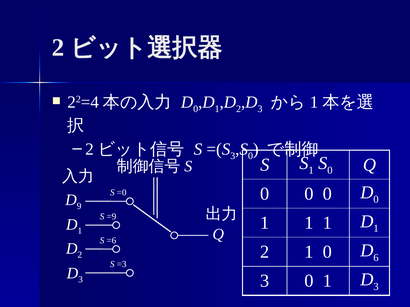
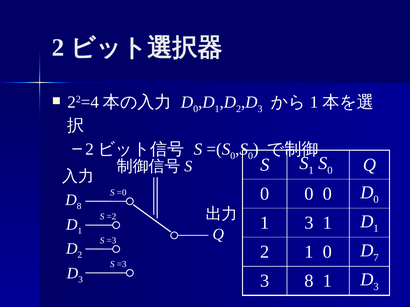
3 at (233, 156): 3 -> 0
9 at (79, 206): 9 -> 8
=9: =9 -> =2
1 at (309, 223): 1 -> 3
=6 at (111, 241): =6 -> =3
6: 6 -> 7
3 0: 0 -> 8
